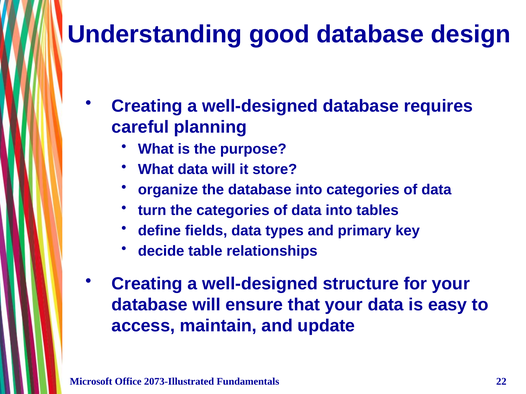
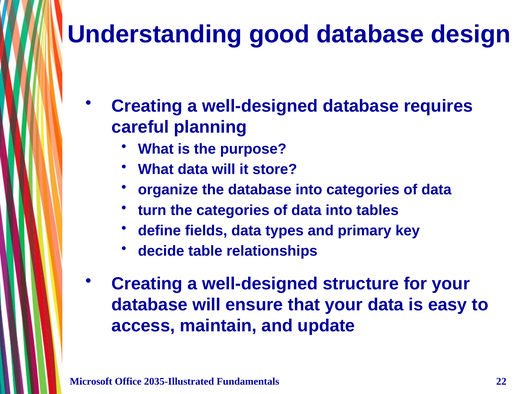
2073-Illustrated: 2073-Illustrated -> 2035-Illustrated
